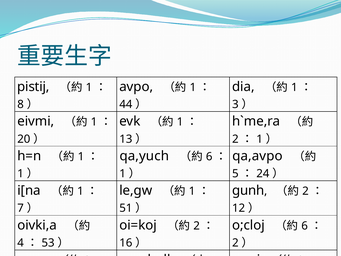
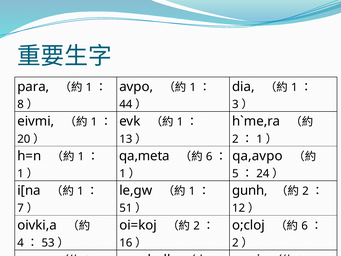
pistij at (33, 87): pistij -> para
qa,yuch: qa,yuch -> qa,meta
